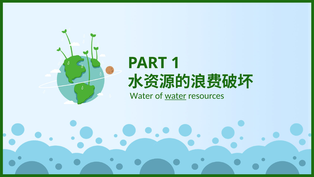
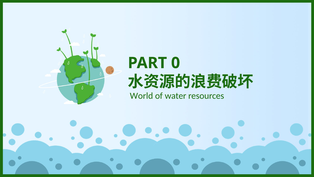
1: 1 -> 0
Water at (141, 96): Water -> World
water at (176, 96) underline: present -> none
